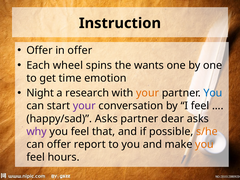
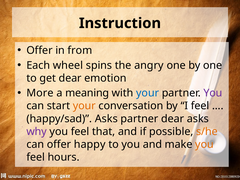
in offer: offer -> from
wants: wants -> angry
get time: time -> dear
Night: Night -> More
research: research -> meaning
your at (148, 93) colour: orange -> blue
You at (213, 93) colour: blue -> purple
your at (84, 106) colour: purple -> orange
report: report -> happy
